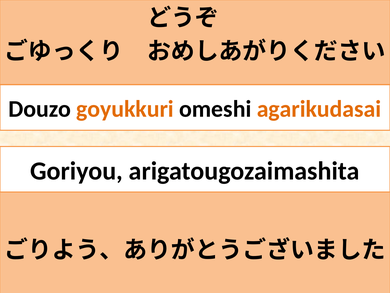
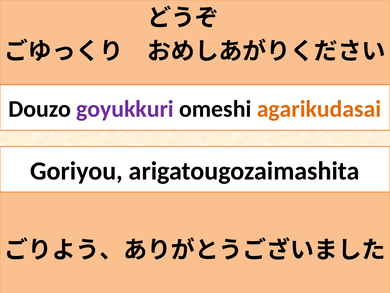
goyukkuri colour: orange -> purple
